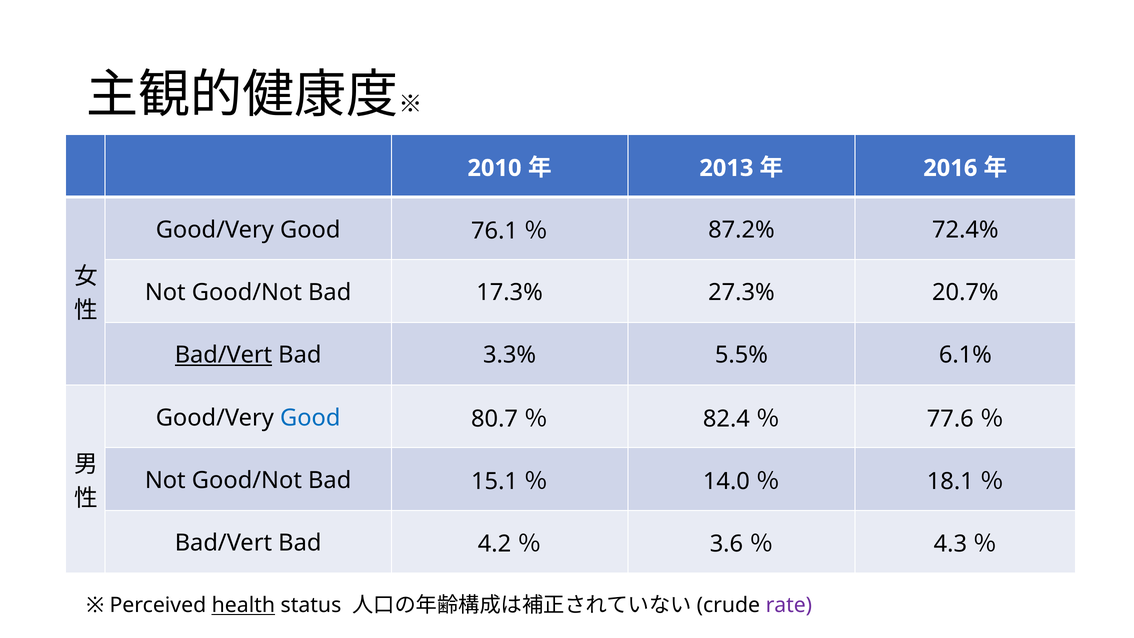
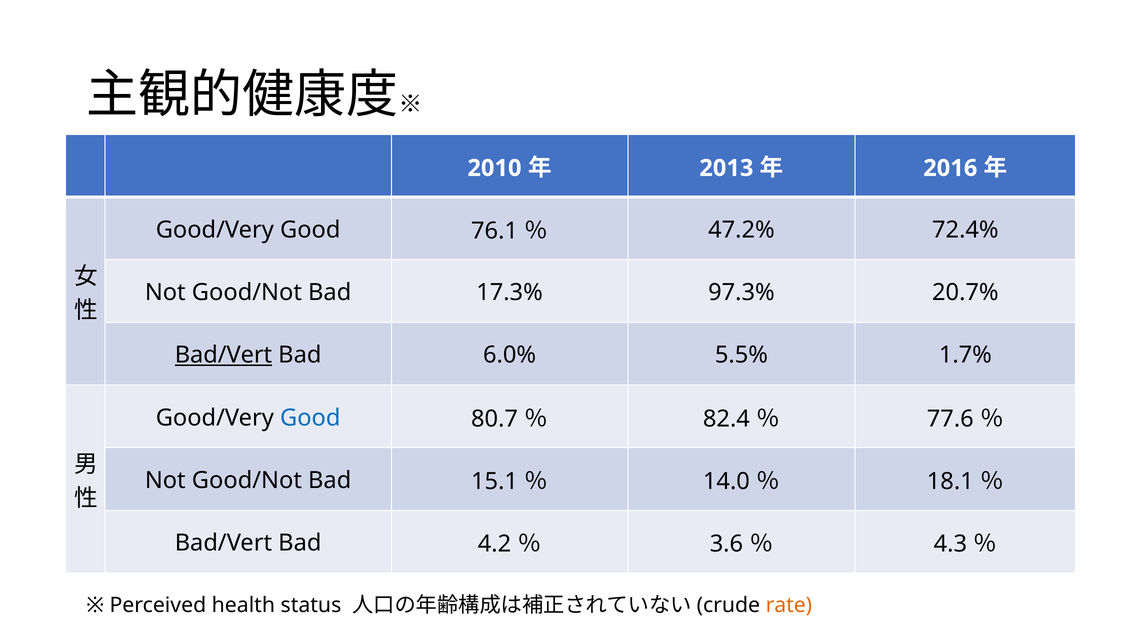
87.2%: 87.2% -> 47.2%
27.3%: 27.3% -> 97.3%
3.3%: 3.3% -> 6.0%
6.1%: 6.1% -> 1.7%
health underline: present -> none
rate colour: purple -> orange
